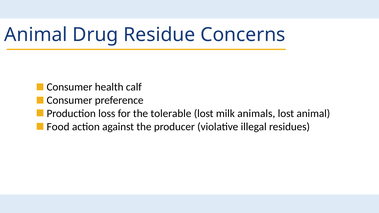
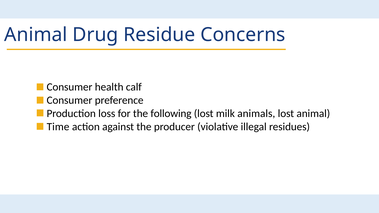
tolerable: tolerable -> following
Food: Food -> Time
